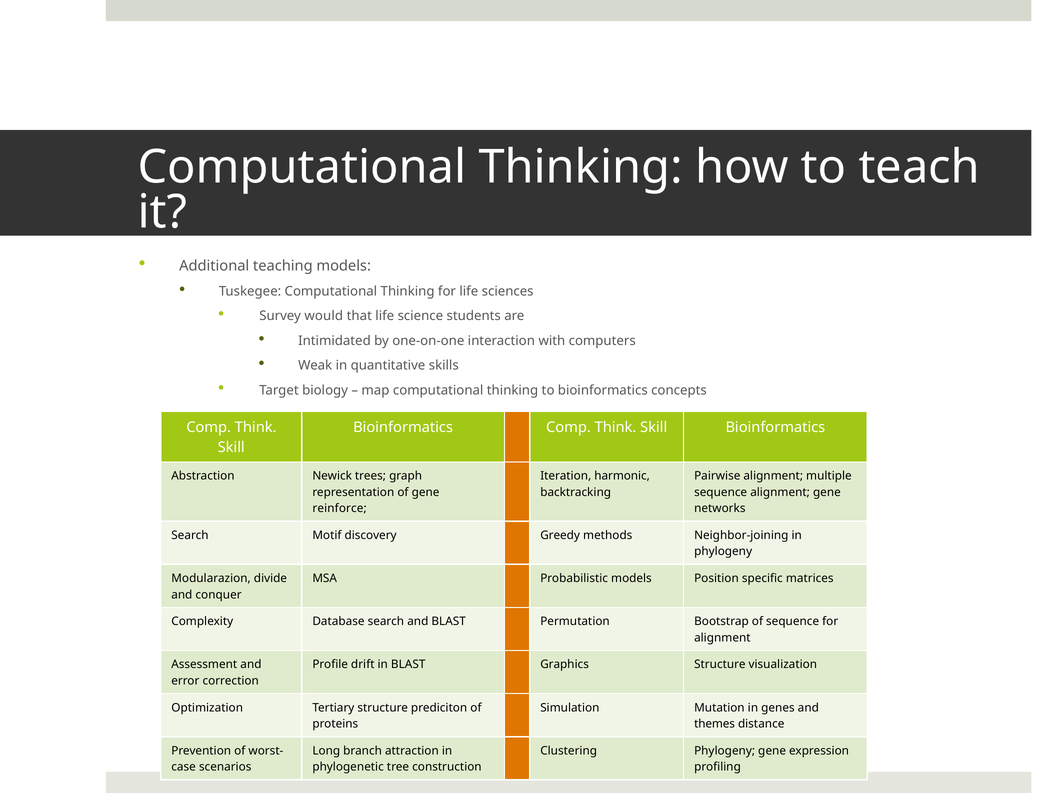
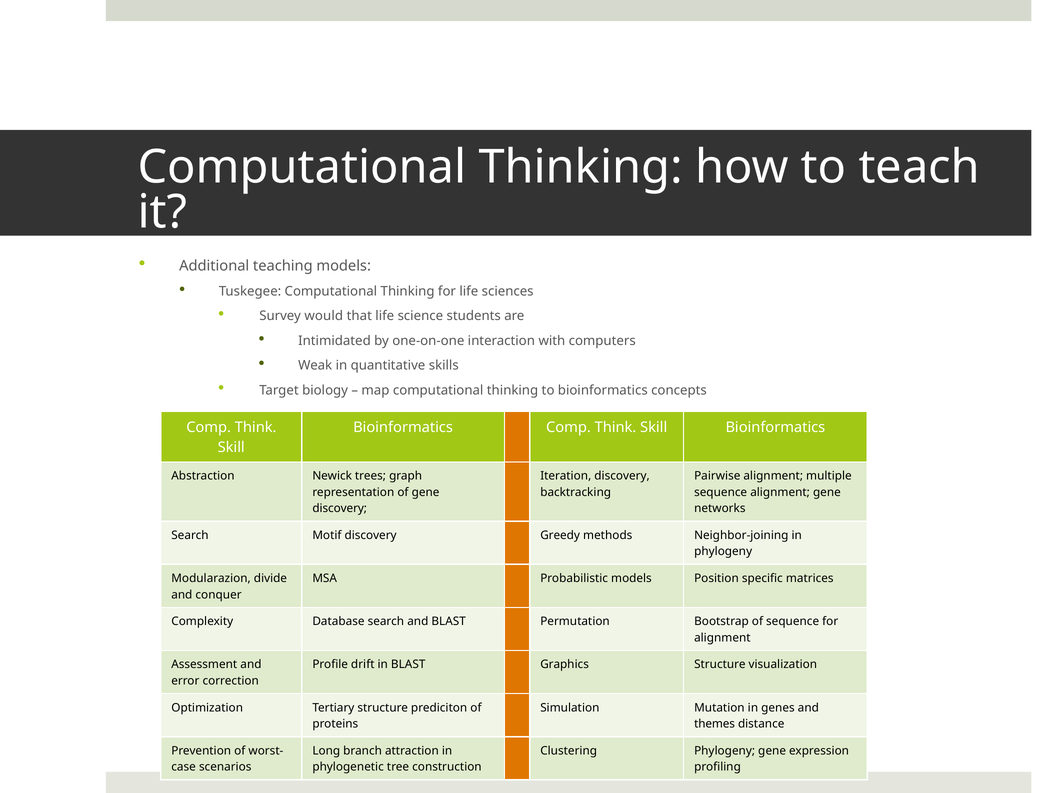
Iteration harmonic: harmonic -> discovery
reinforce at (340, 509): reinforce -> discovery
